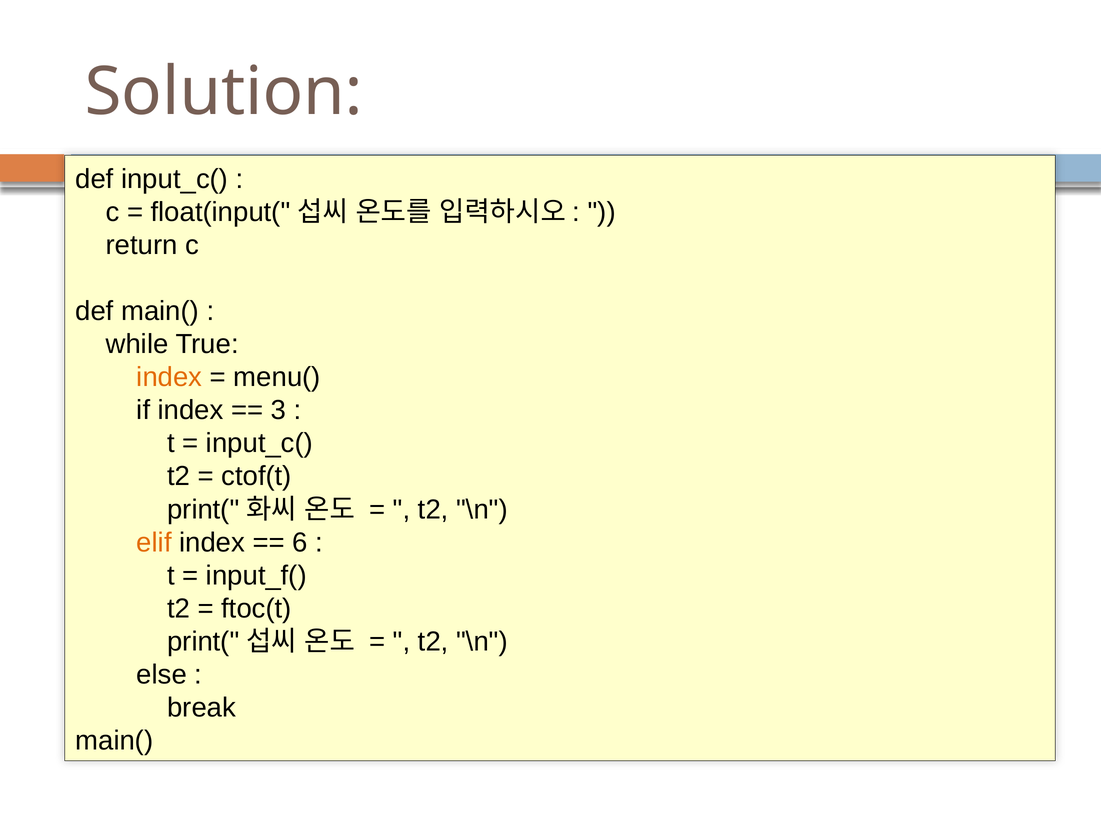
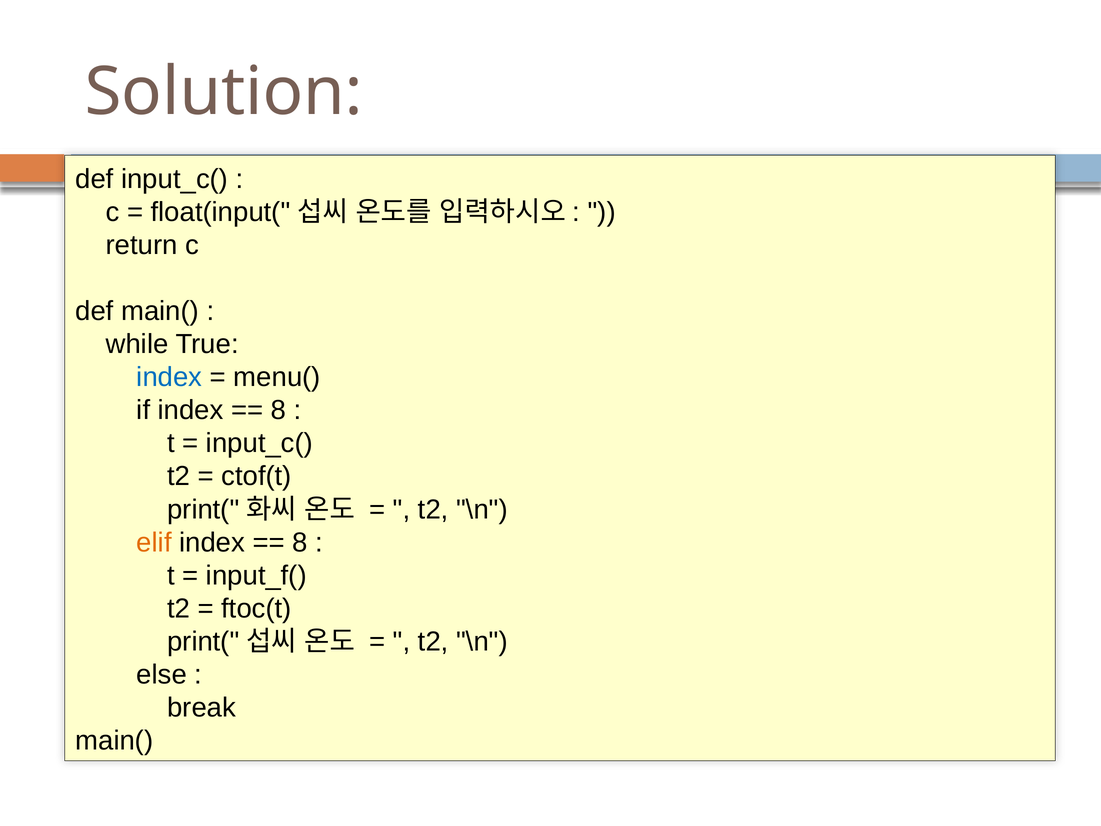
index at (169, 377) colour: orange -> blue
3 at (278, 410): 3 -> 8
6 at (300, 542): 6 -> 8
